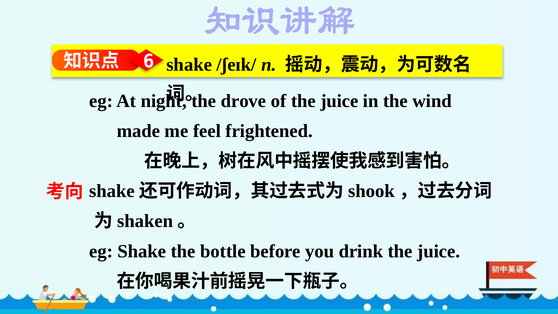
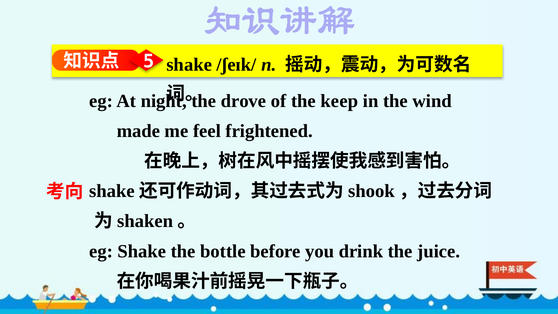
6: 6 -> 5
of the juice: juice -> keep
